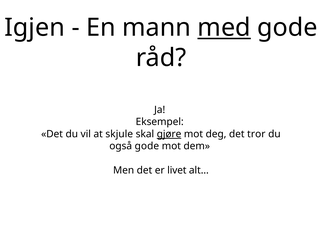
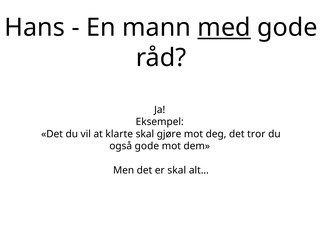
Igjen: Igjen -> Hans
skjule: skjule -> klarte
gjøre underline: present -> none
er livet: livet -> skal
